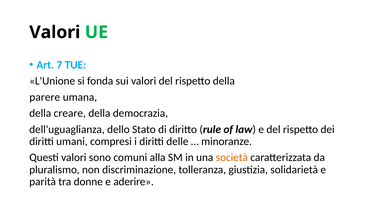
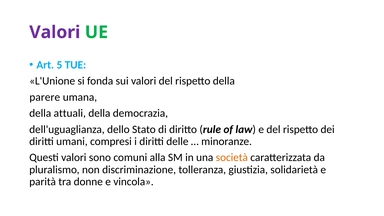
Valori at (55, 32) colour: black -> purple
7: 7 -> 5
creare: creare -> attuali
aderire: aderire -> vincola
